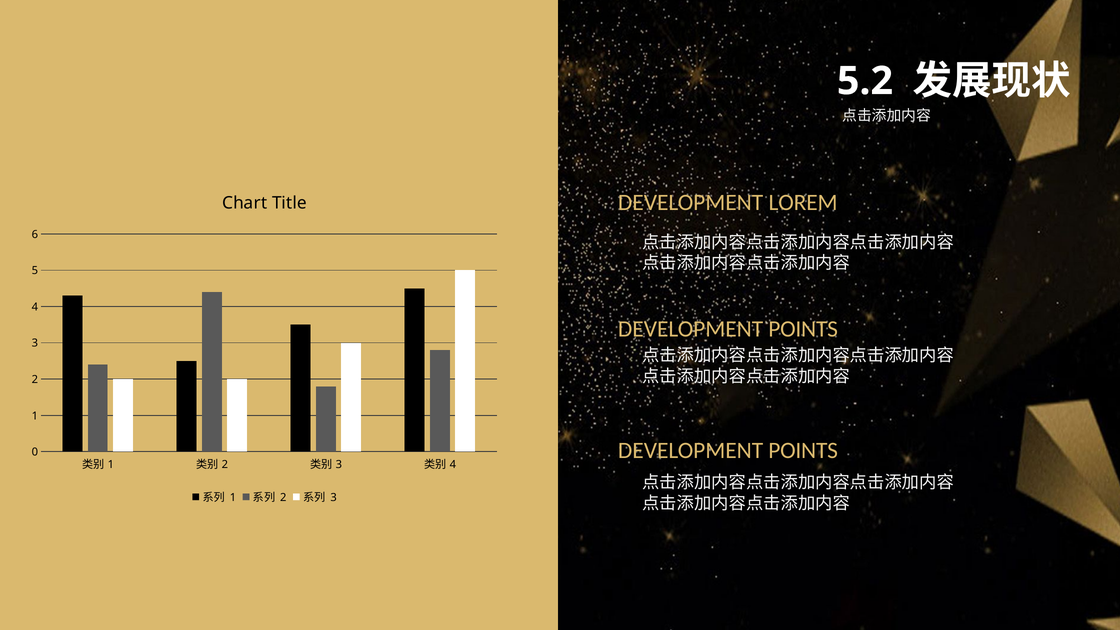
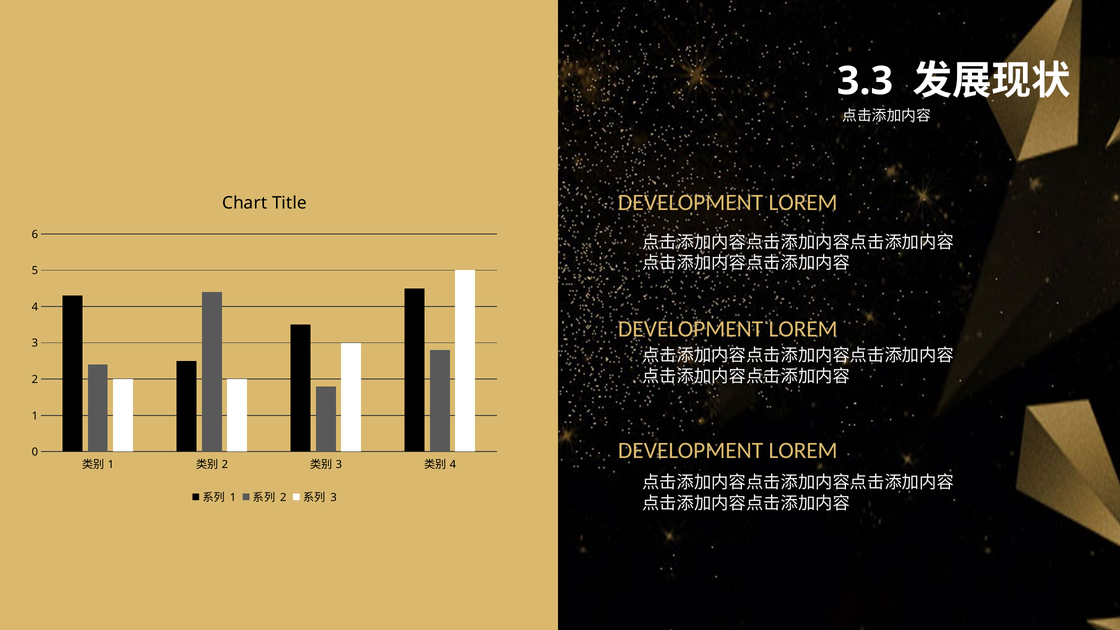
5.2: 5.2 -> 3.3
POINTS at (803, 329): POINTS -> LOREM
POINTS at (803, 450): POINTS -> LOREM
